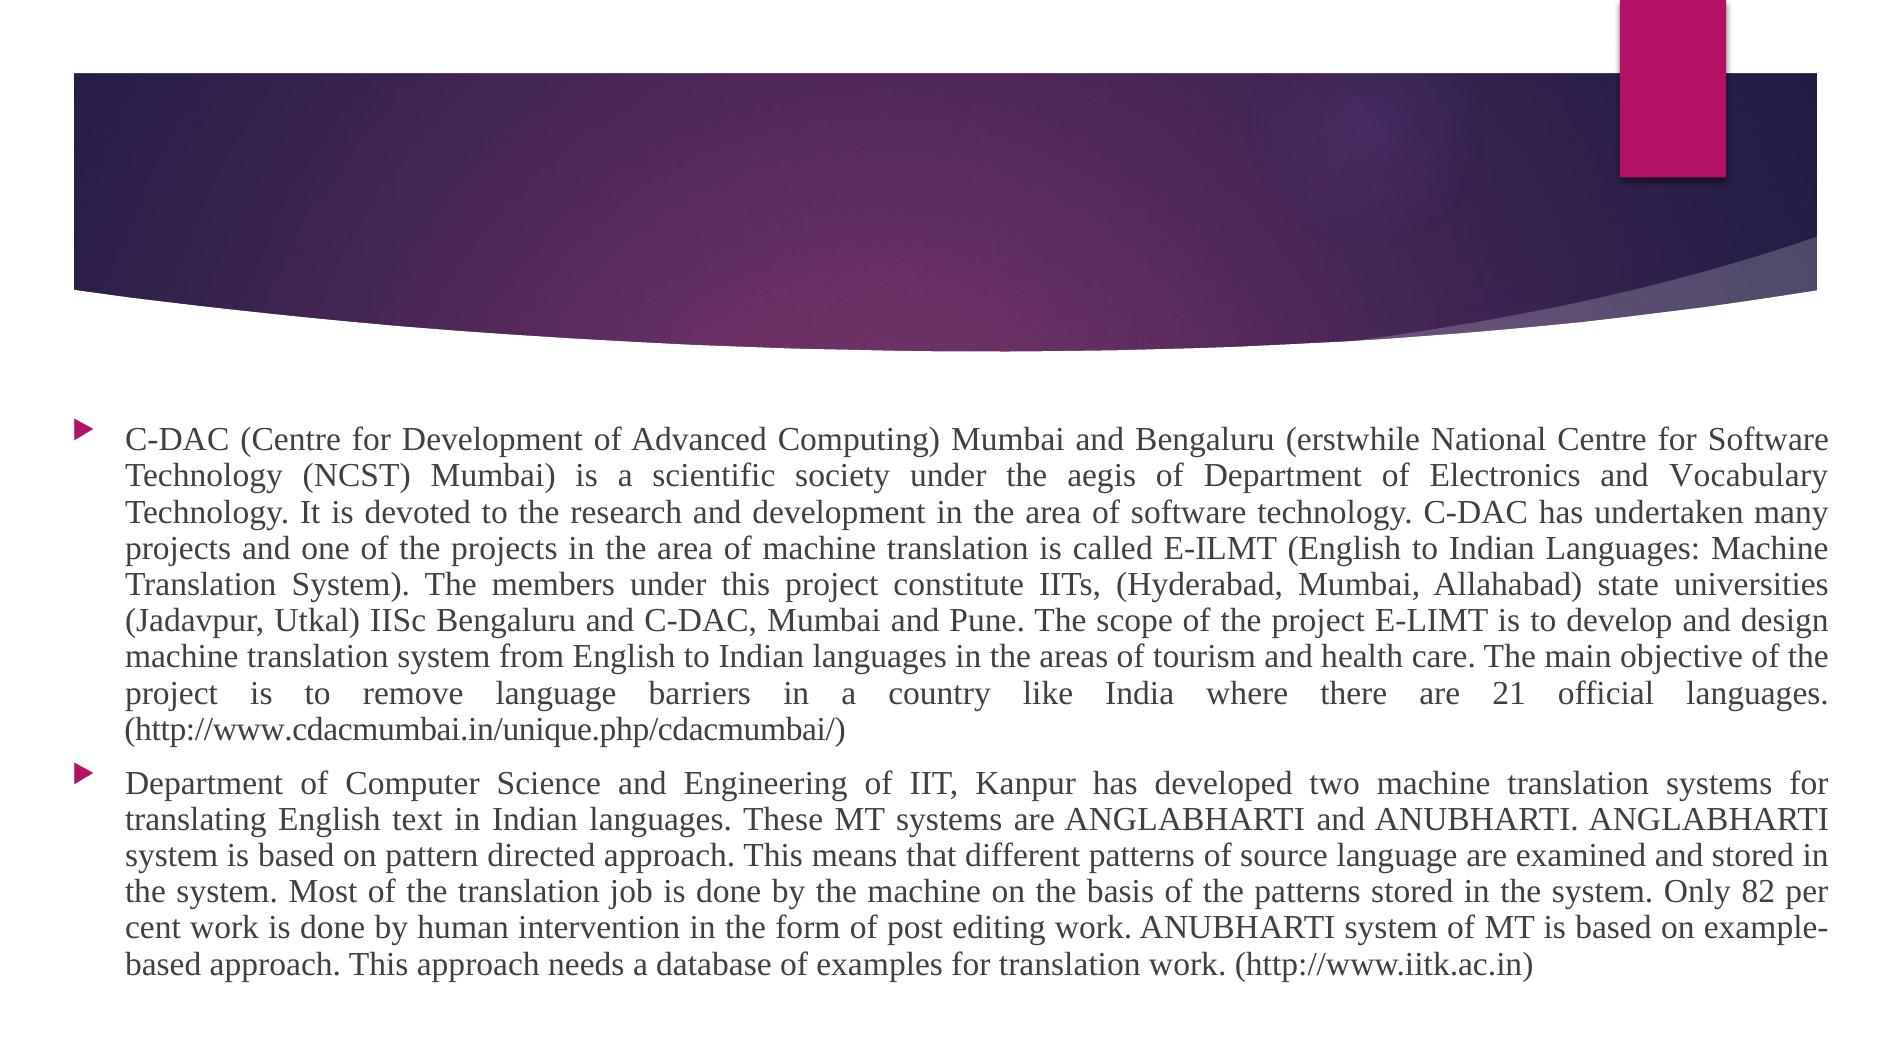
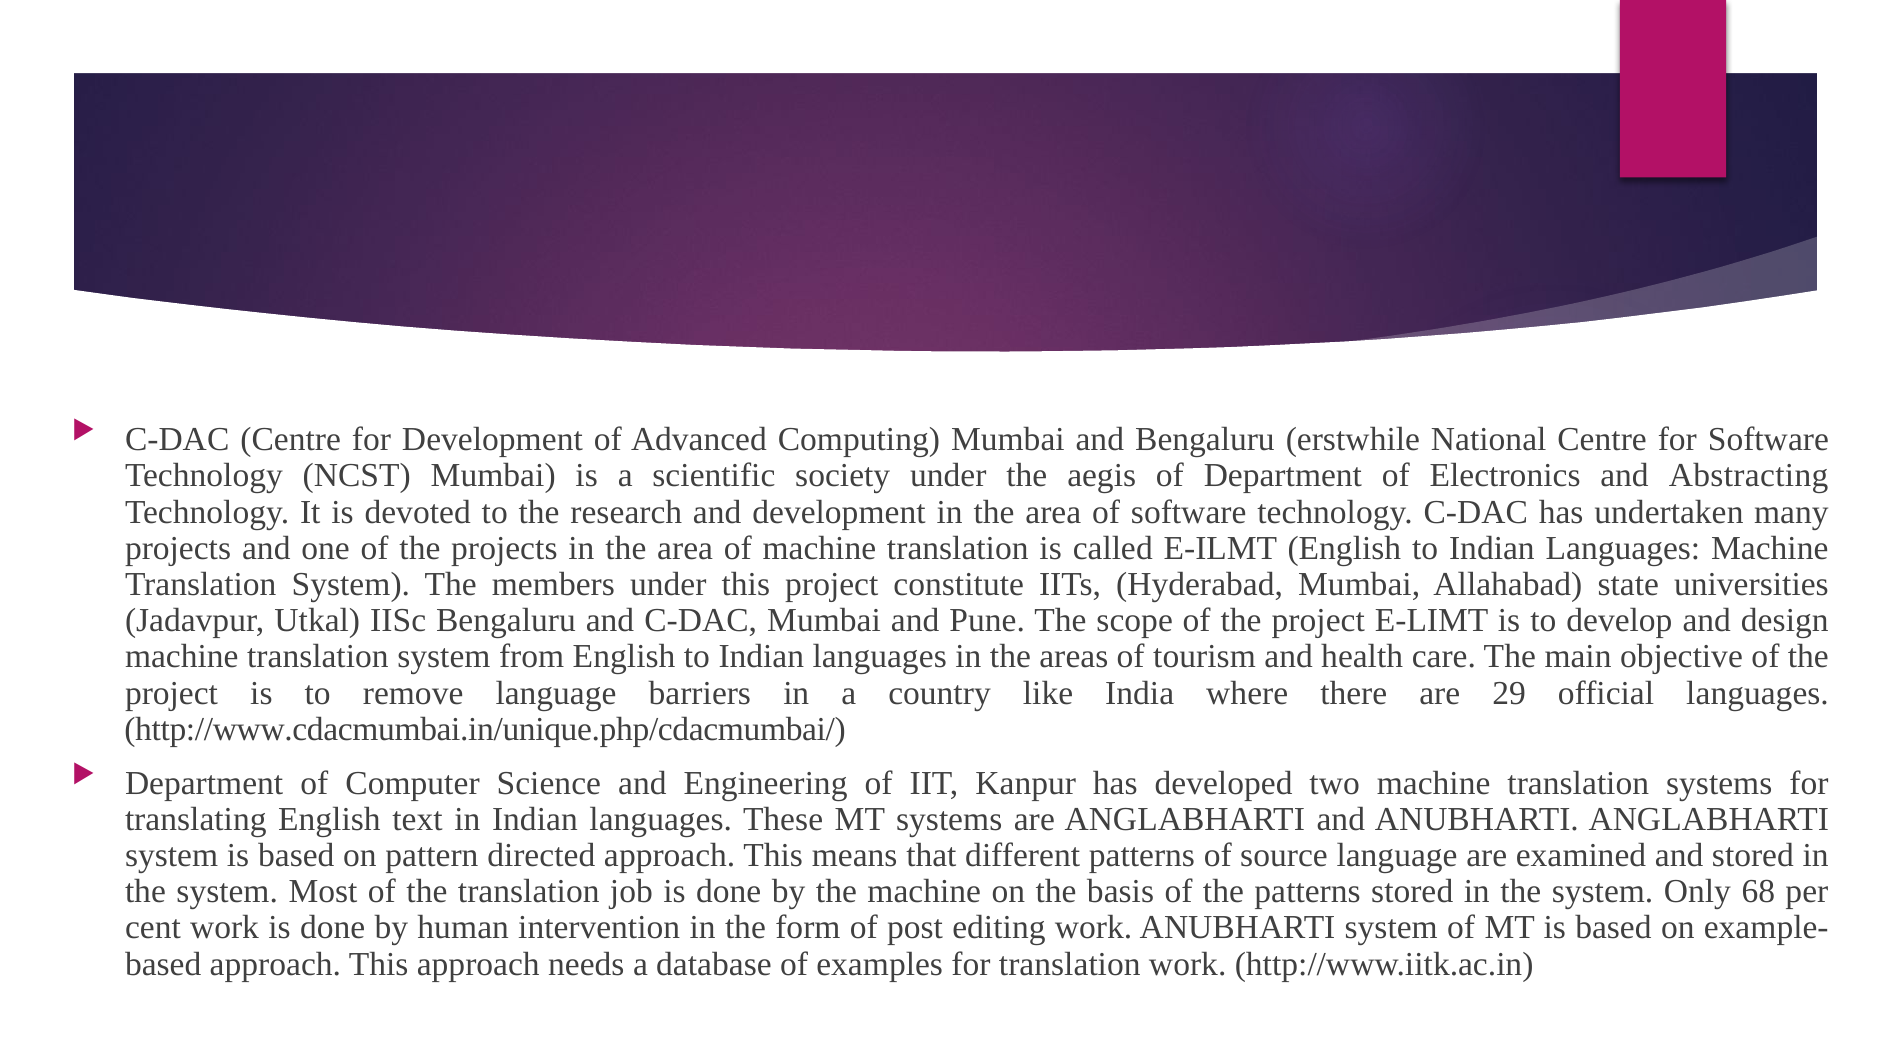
Vocabulary: Vocabulary -> Abstracting
21: 21 -> 29
82: 82 -> 68
